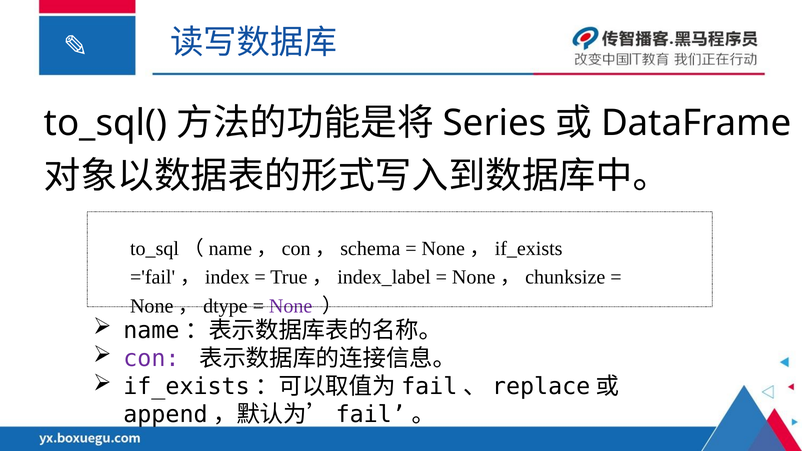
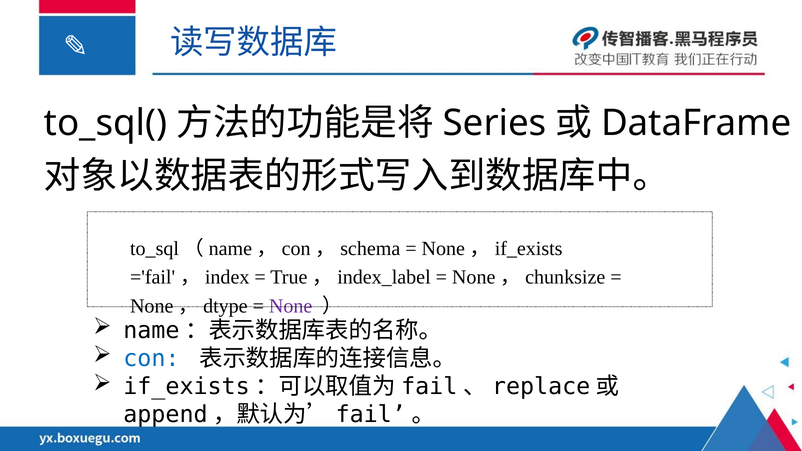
con colour: purple -> blue
